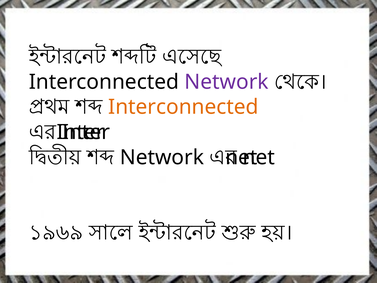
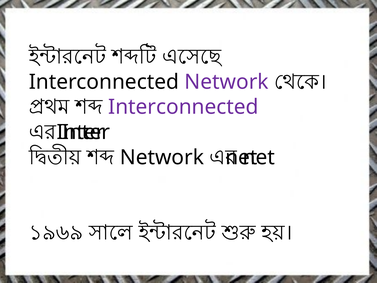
Interconnected at (183, 107) colour: orange -> purple
